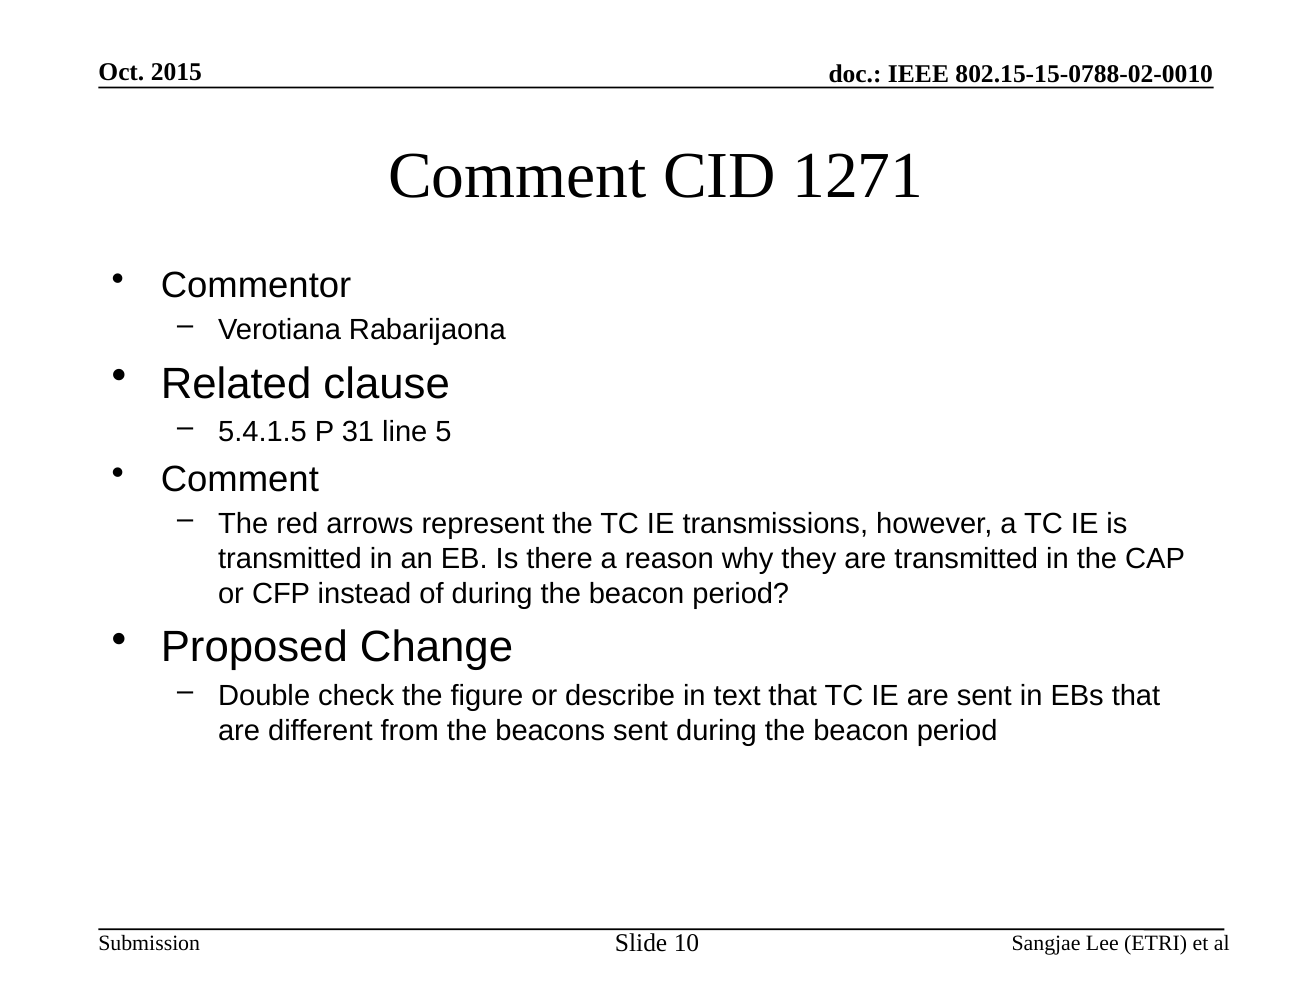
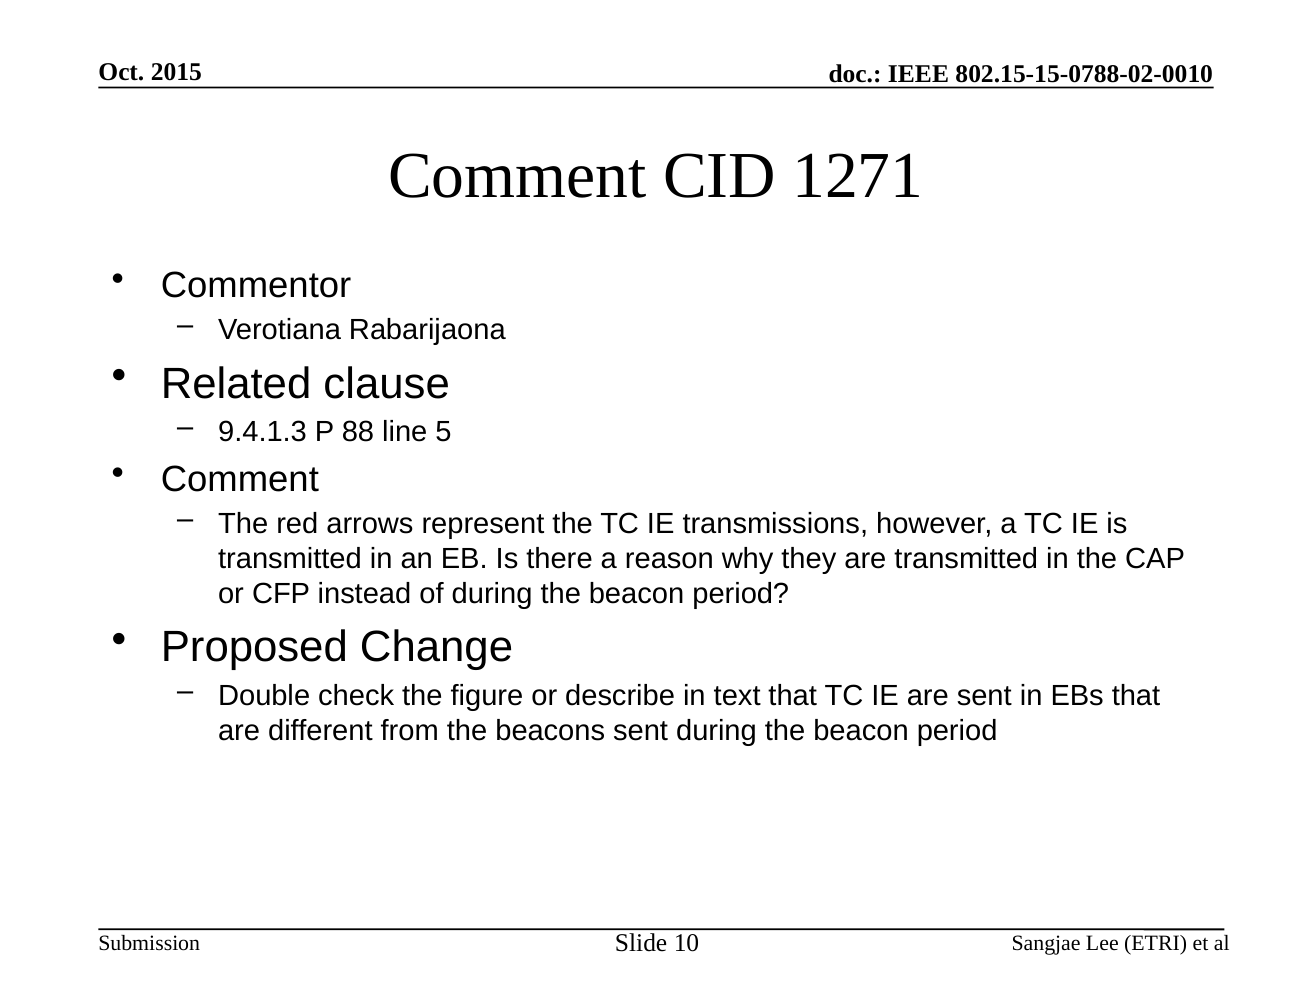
5.4.1.5: 5.4.1.5 -> 9.4.1.3
31: 31 -> 88
